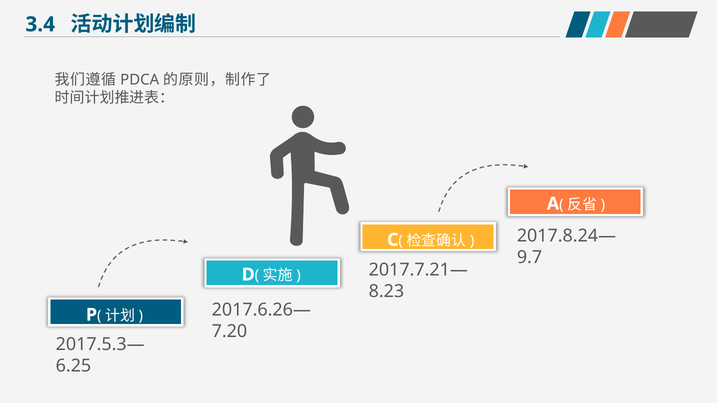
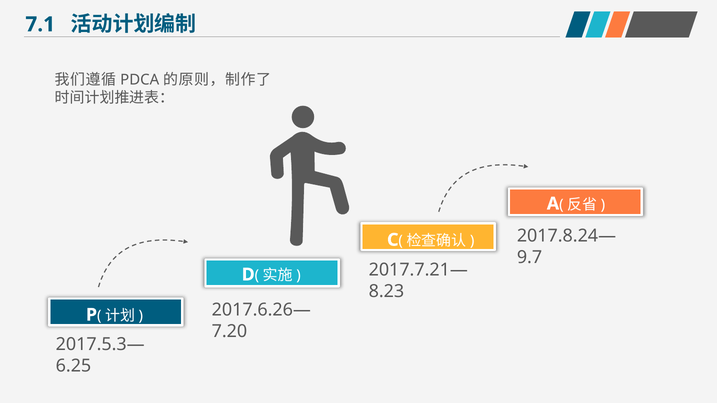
3.4: 3.4 -> 7.1
